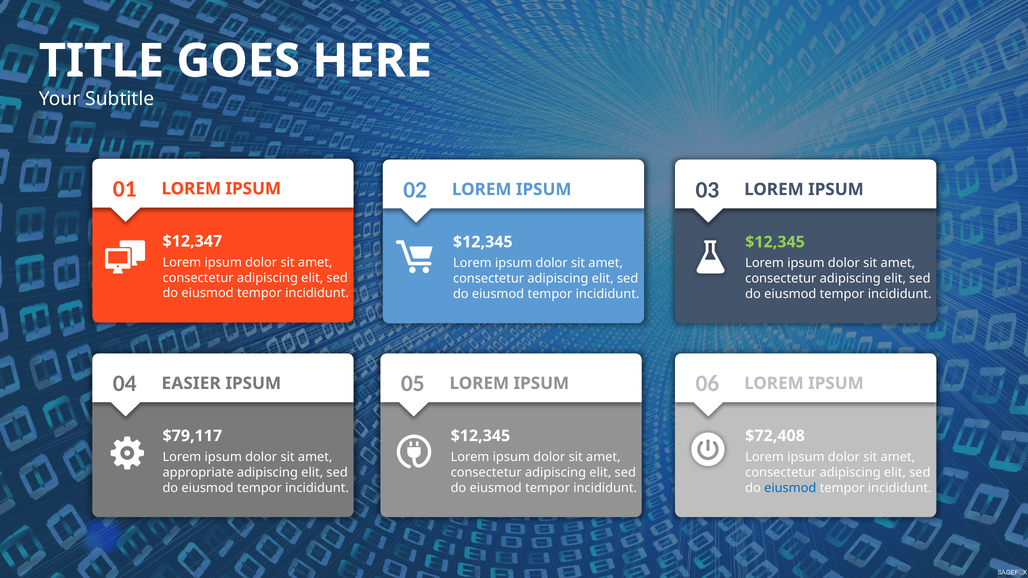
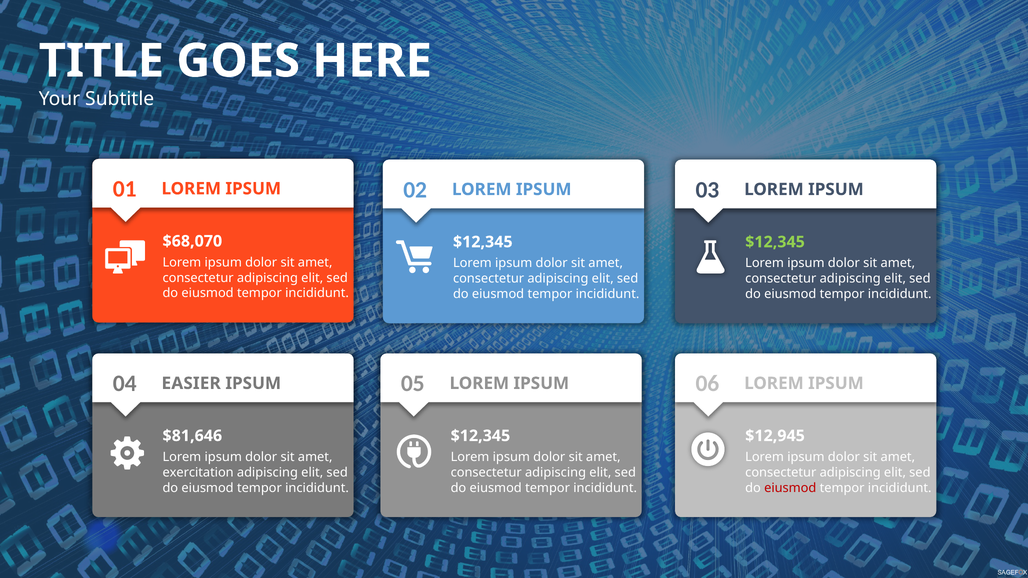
$12,347: $12,347 -> $68,070
$79,117: $79,117 -> $81,646
$72,408: $72,408 -> $12,945
appropriate: appropriate -> exercitation
eiusmod at (790, 488) colour: blue -> red
